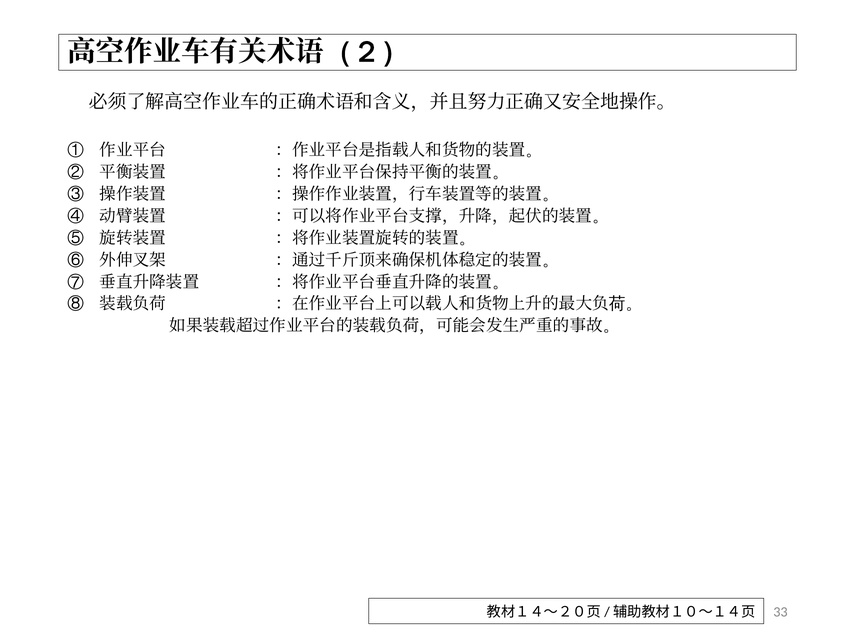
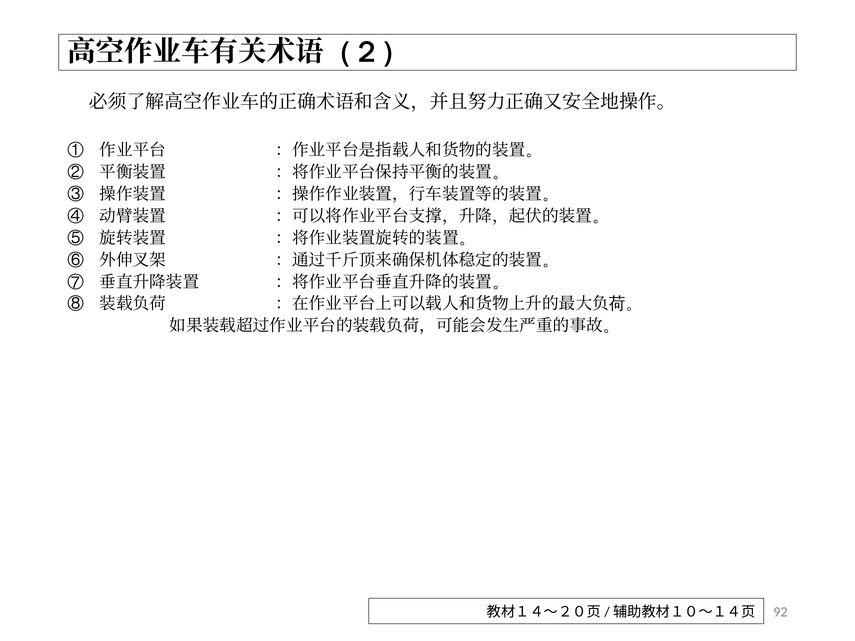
33: 33 -> 92
